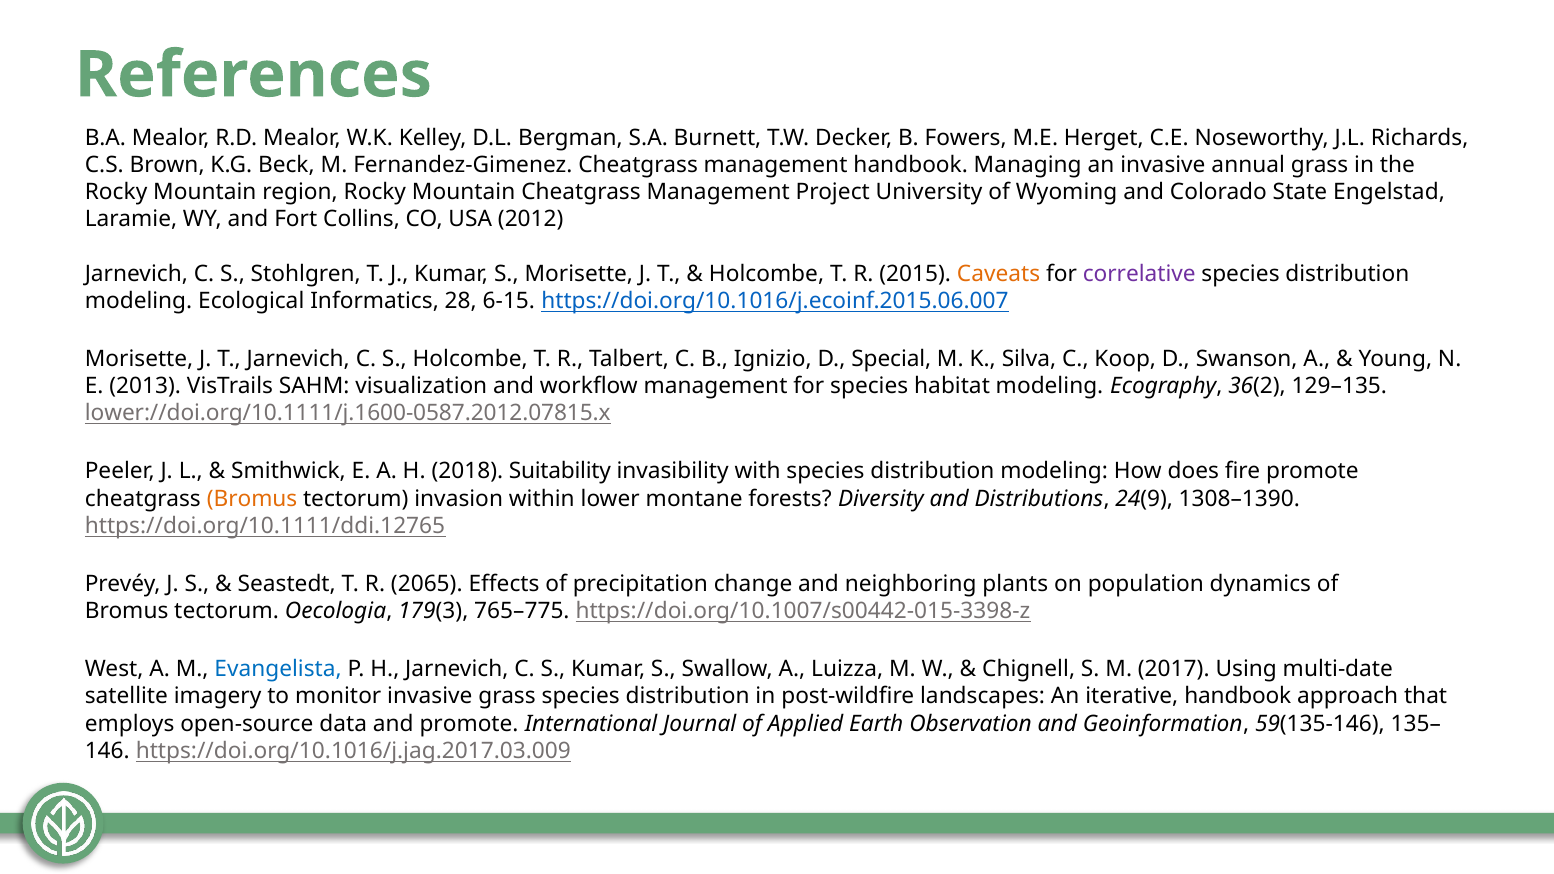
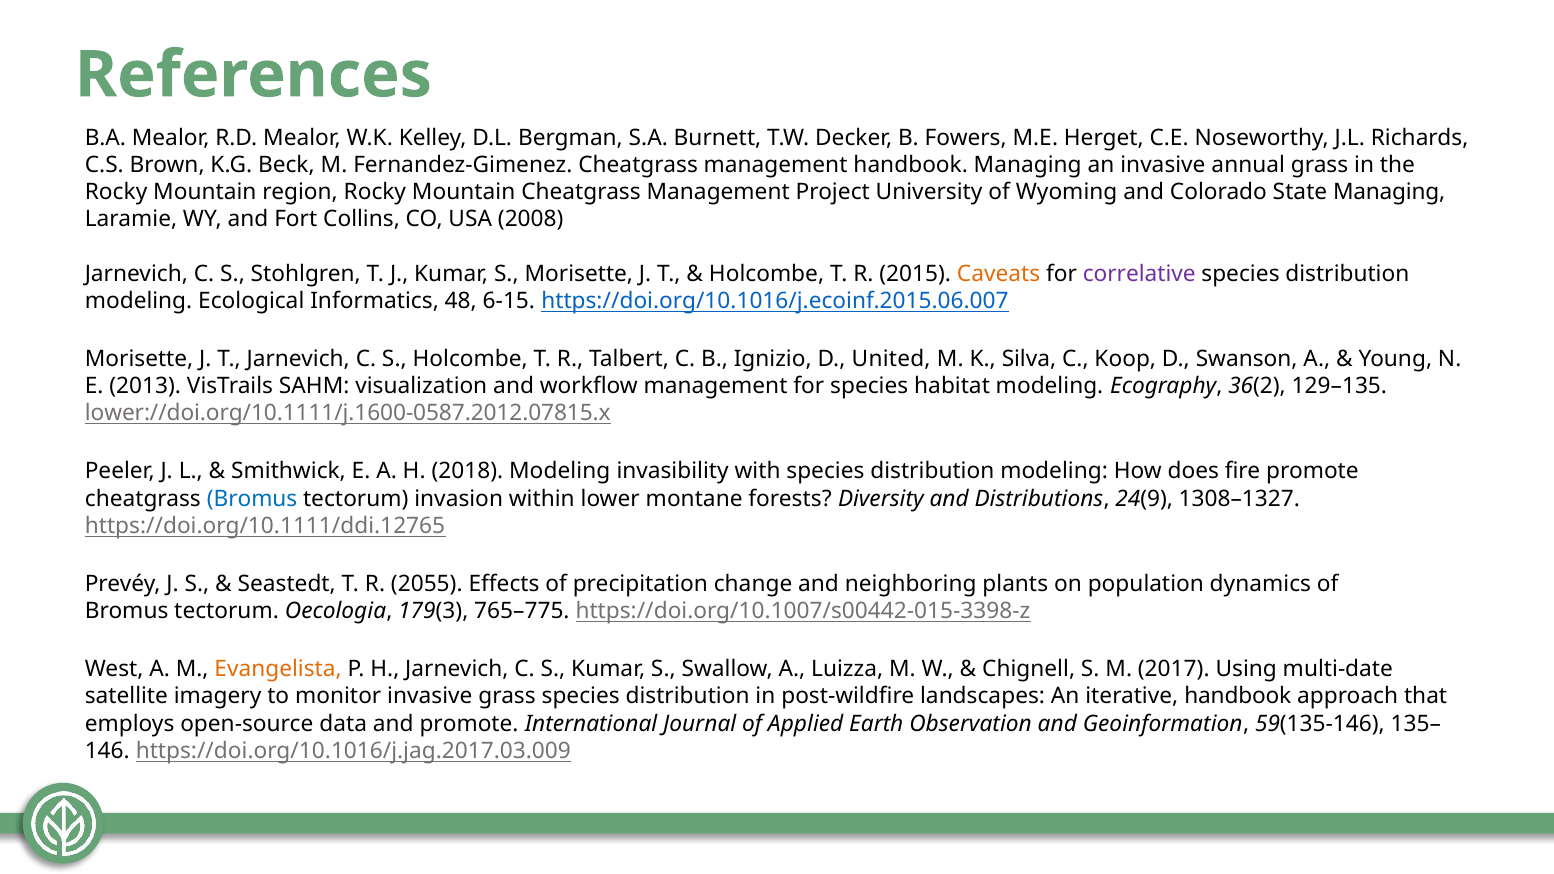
State Engelstad: Engelstad -> Managing
2012: 2012 -> 2008
28: 28 -> 48
Special: Special -> United
2018 Suitability: Suitability -> Modeling
Bromus at (252, 499) colour: orange -> blue
1308–1390: 1308–1390 -> 1308–1327
2065: 2065 -> 2055
Evangelista colour: blue -> orange
